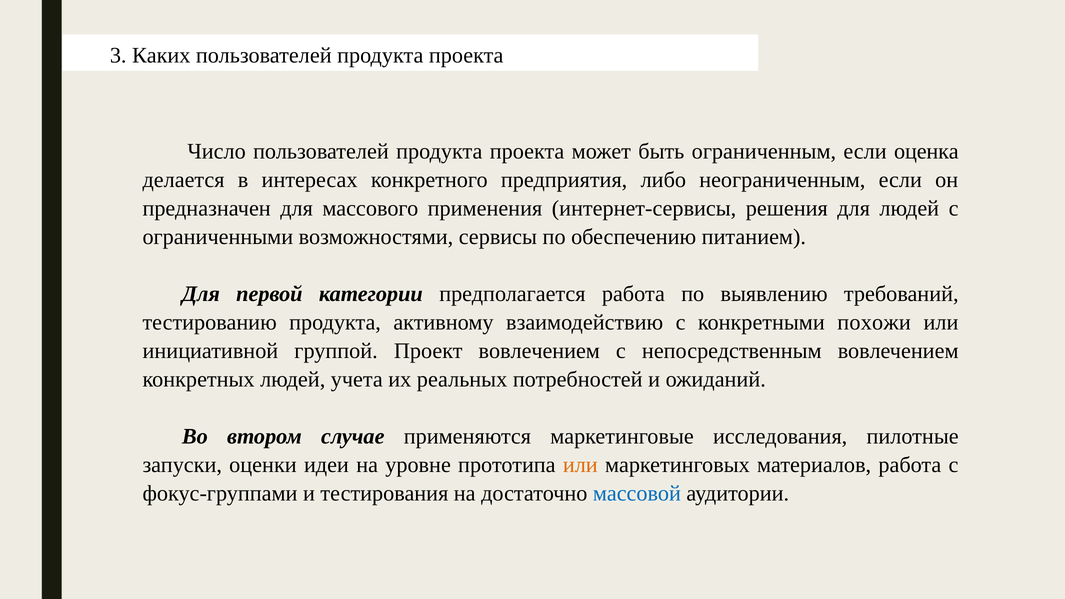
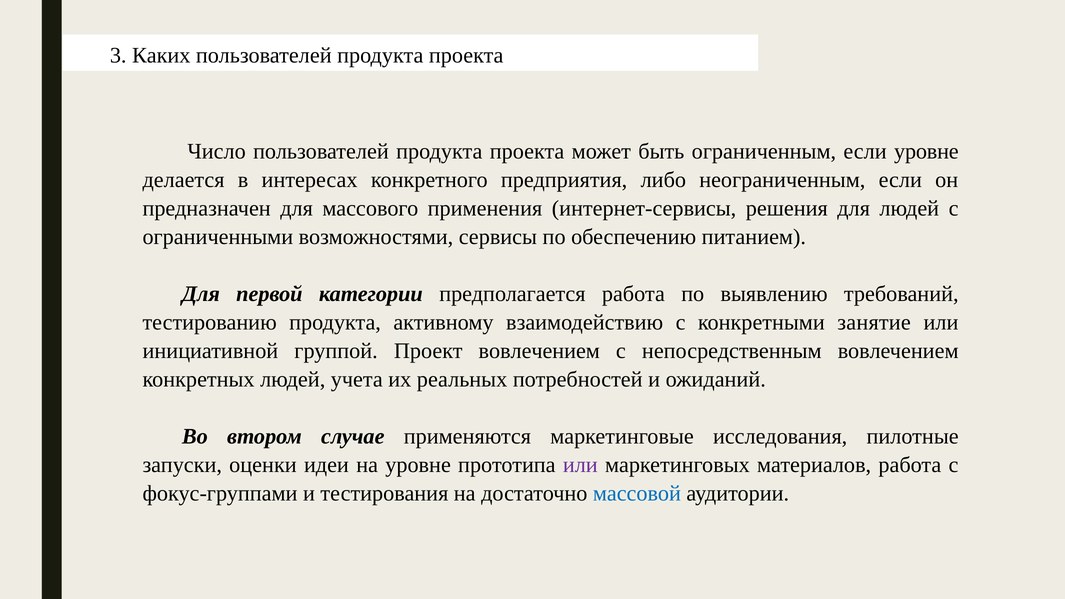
если оценка: оценка -> уровне
похожи: похожи -> занятие
или at (580, 465) colour: orange -> purple
